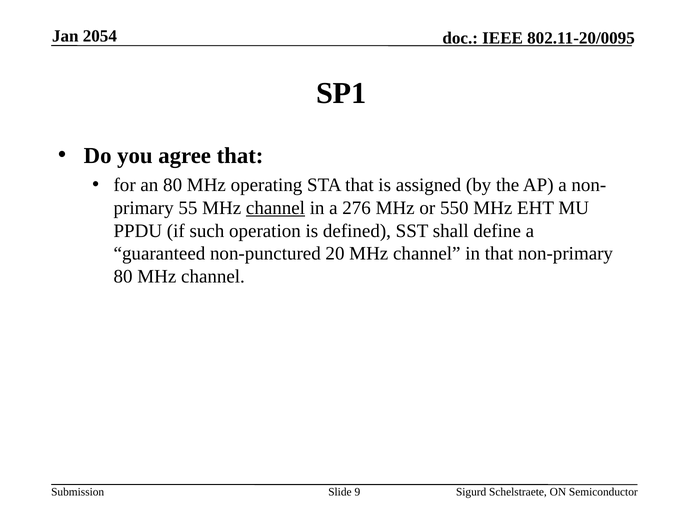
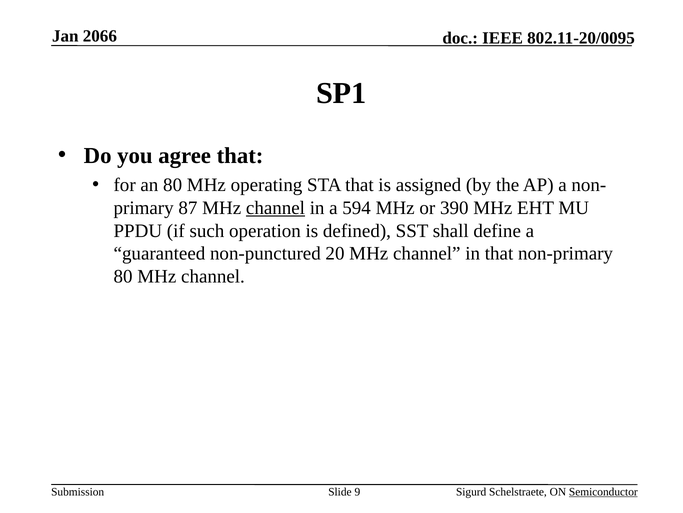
2054: 2054 -> 2066
55: 55 -> 87
276: 276 -> 594
550: 550 -> 390
Semiconductor underline: none -> present
